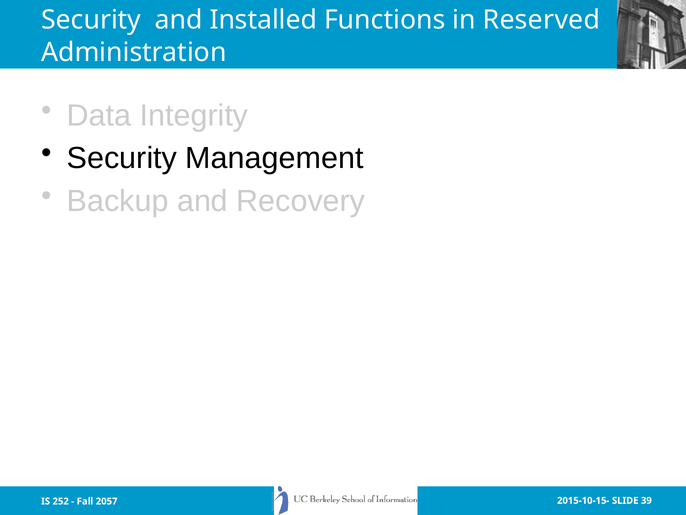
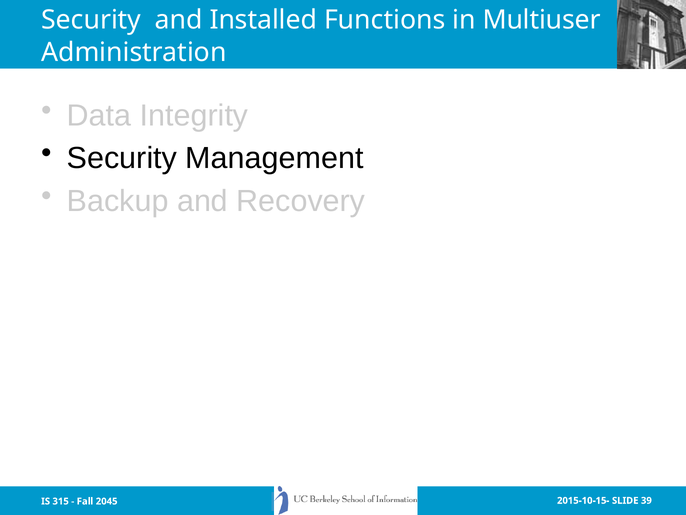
Reserved: Reserved -> Multiuser
252: 252 -> 315
2057: 2057 -> 2045
